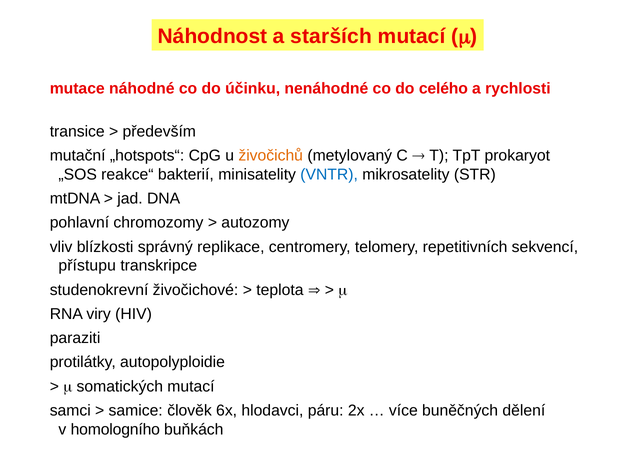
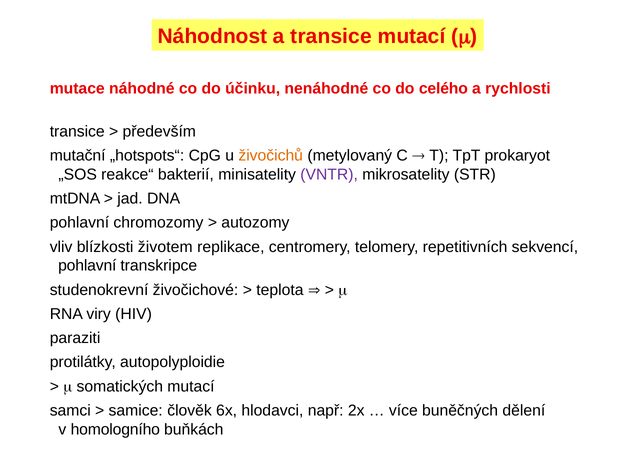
a starších: starších -> transice
VNTR colour: blue -> purple
správný: správný -> životem
přístupu at (87, 266): přístupu -> pohlavní
páru: páru -> např
